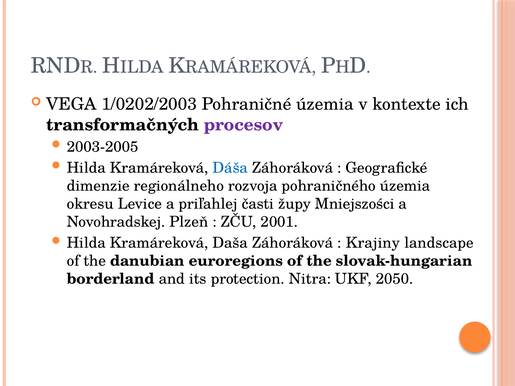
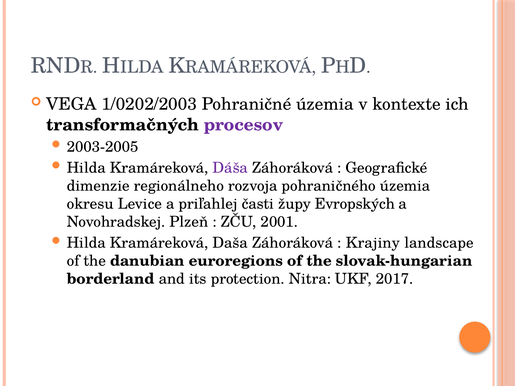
Dáša colour: blue -> purple
Mniejszości: Mniejszości -> Evropských
2050: 2050 -> 2017
